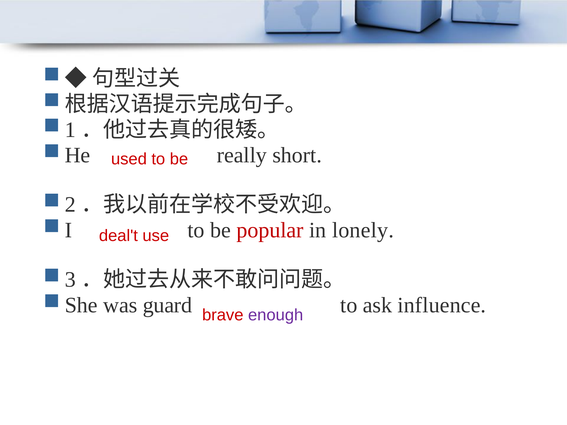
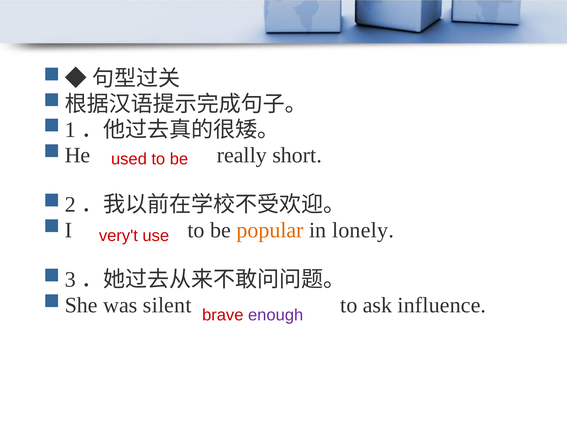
popular colour: red -> orange
deal't: deal't -> very't
guard: guard -> silent
